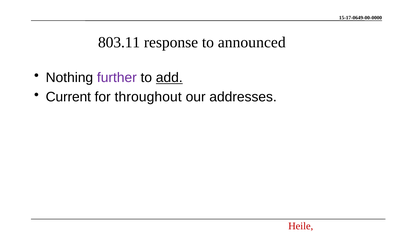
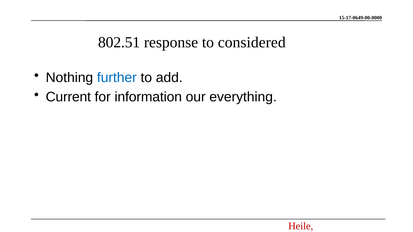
803.11: 803.11 -> 802.51
announced: announced -> considered
further colour: purple -> blue
add underline: present -> none
throughout: throughout -> information
addresses: addresses -> everything
